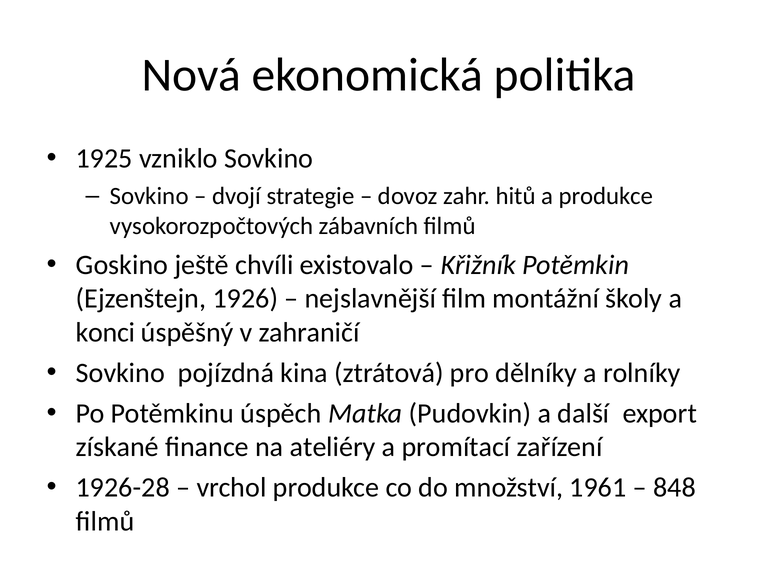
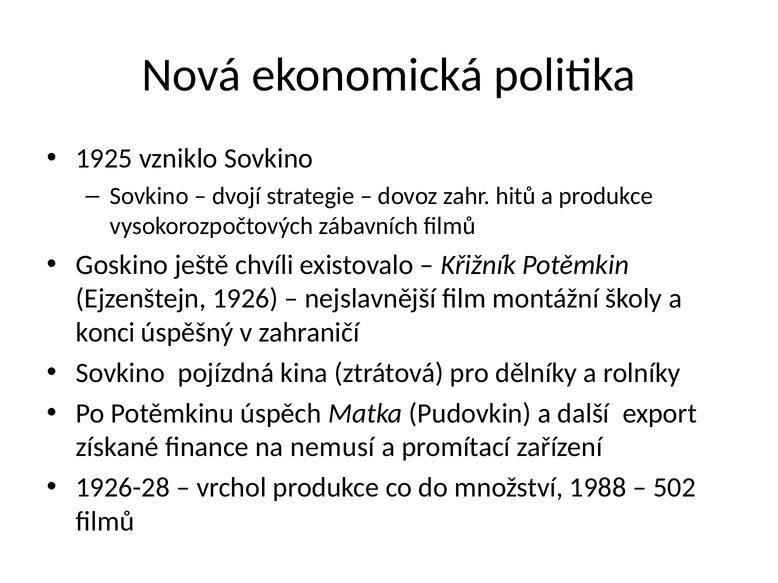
ateliéry: ateliéry -> nemusí
1961: 1961 -> 1988
848: 848 -> 502
